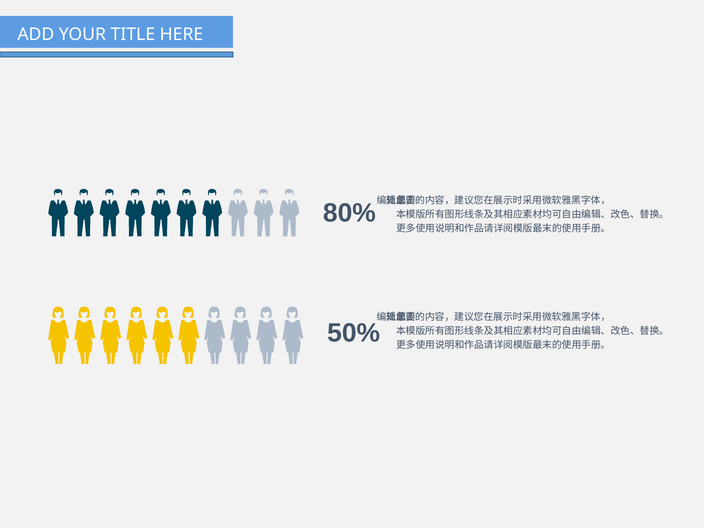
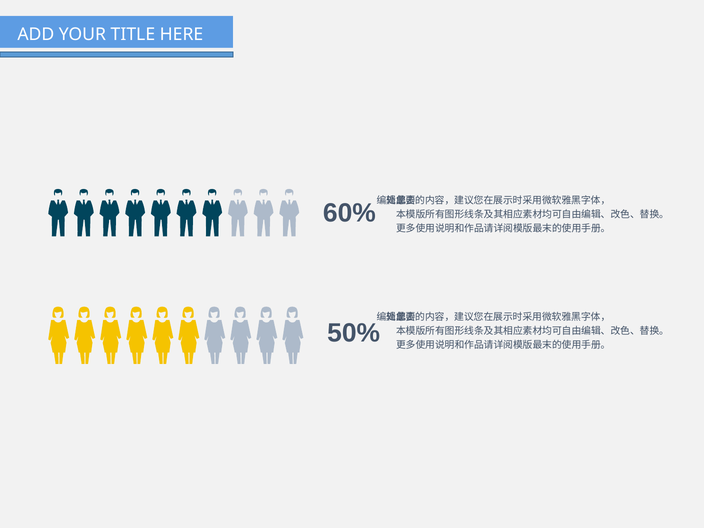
80%: 80% -> 60%
